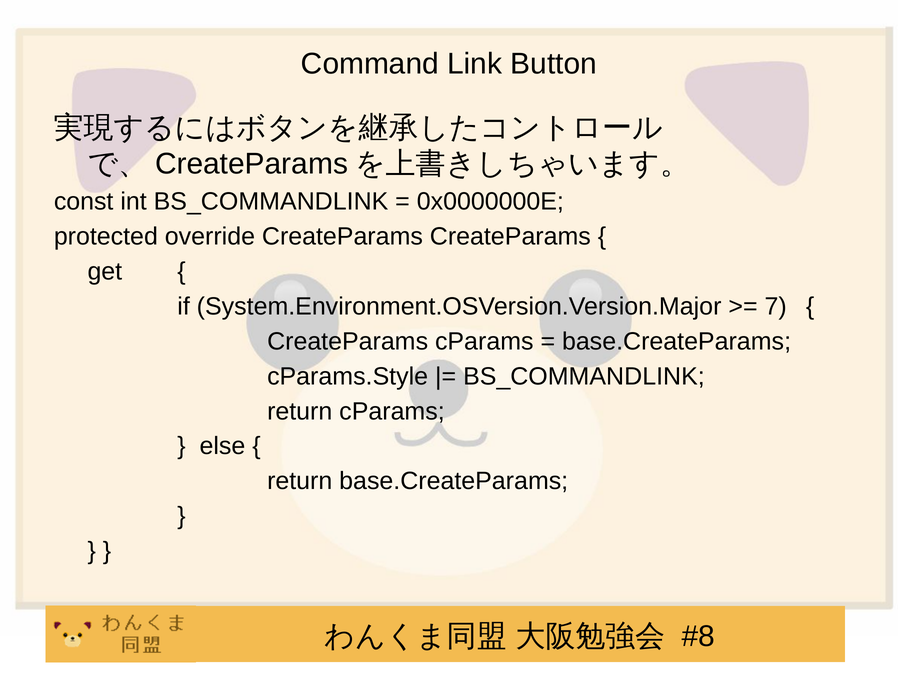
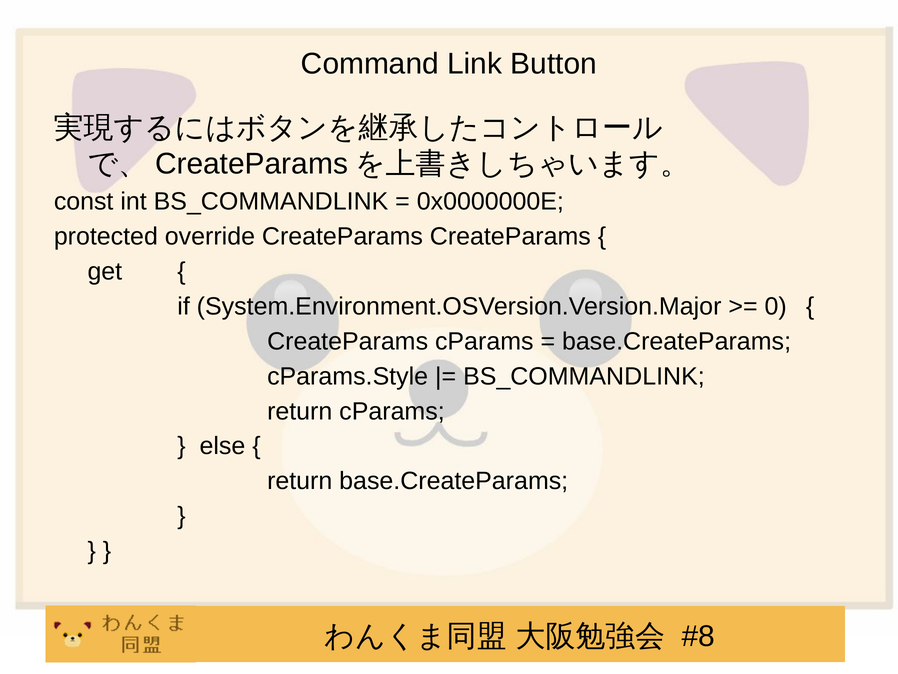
7: 7 -> 0
